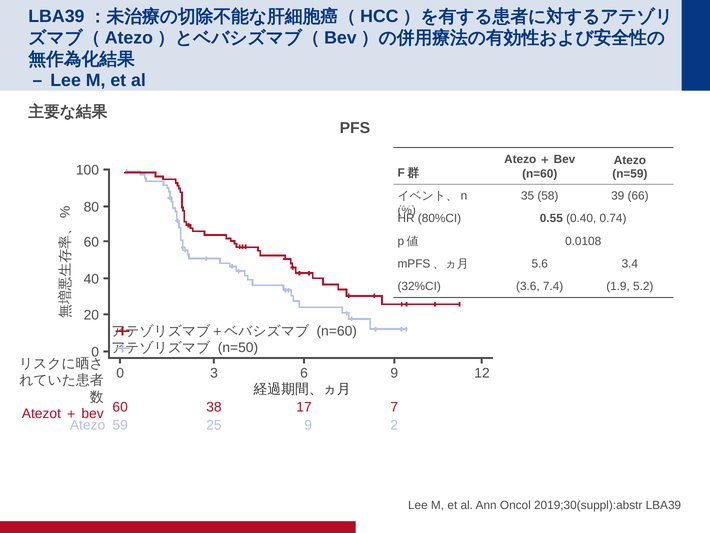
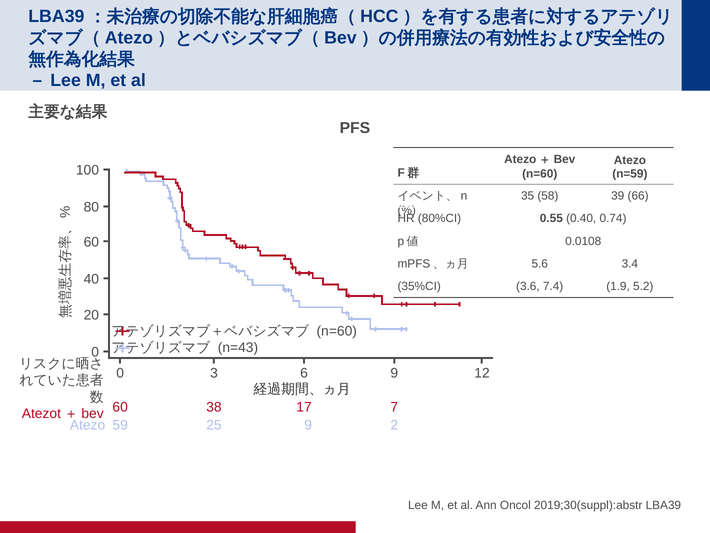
32%CI: 32%CI -> 35%CI
n=50: n=50 -> n=43
